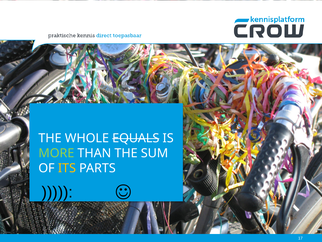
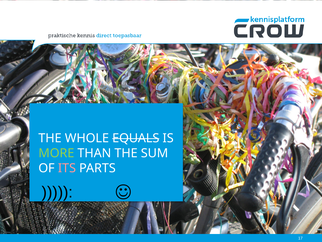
ITS colour: yellow -> pink
